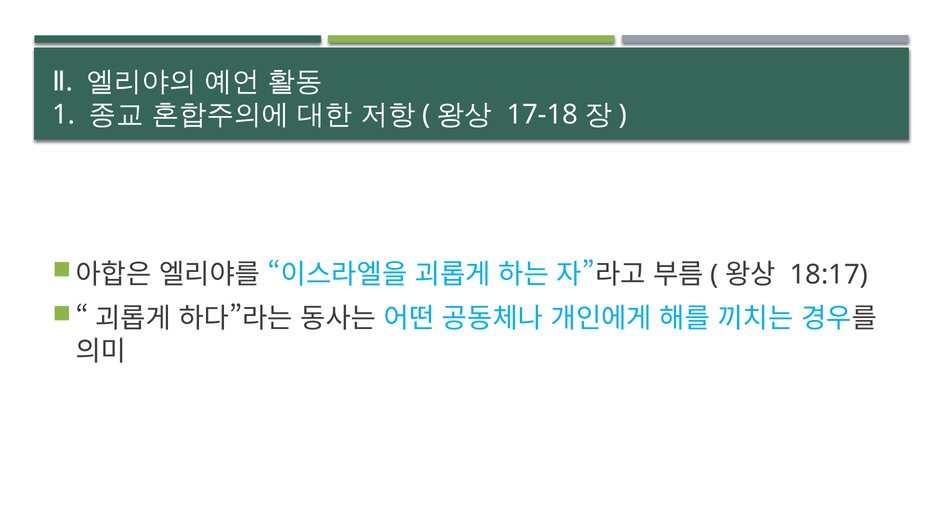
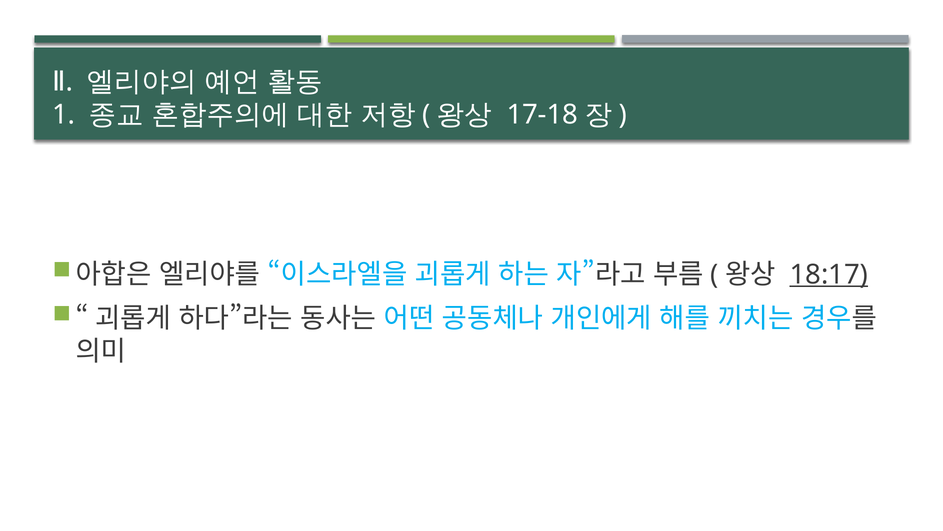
18:17 underline: none -> present
